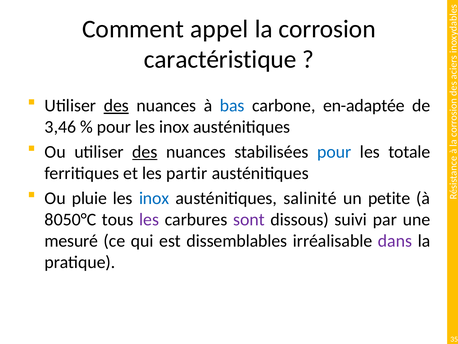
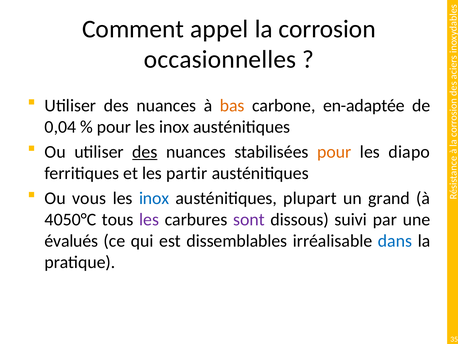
caractéristique: caractéristique -> occasionnelles
des at (116, 105) underline: present -> none
bas colour: blue -> orange
3,46: 3,46 -> 0,04
pour at (334, 152) colour: blue -> orange
totale: totale -> diapo
pluie: pluie -> vous
salinité: salinité -> plupart
petite: petite -> grand
8050°C: 8050°C -> 4050°C
mesuré: mesuré -> évalués
dans colour: purple -> blue
